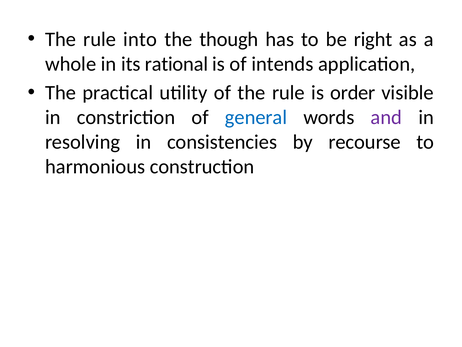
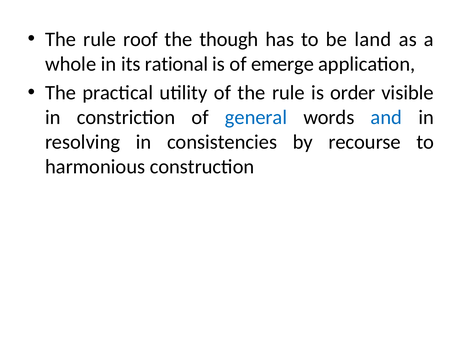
into: into -> roof
right: right -> land
intends: intends -> emerge
and colour: purple -> blue
